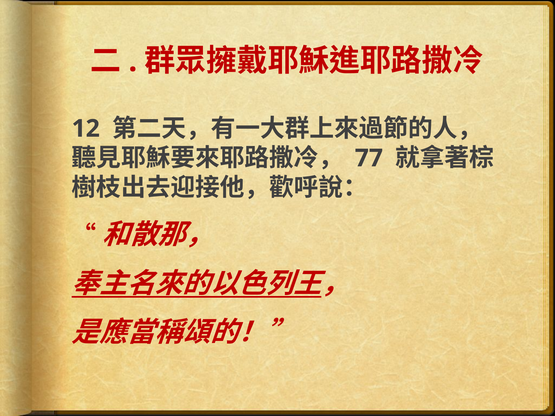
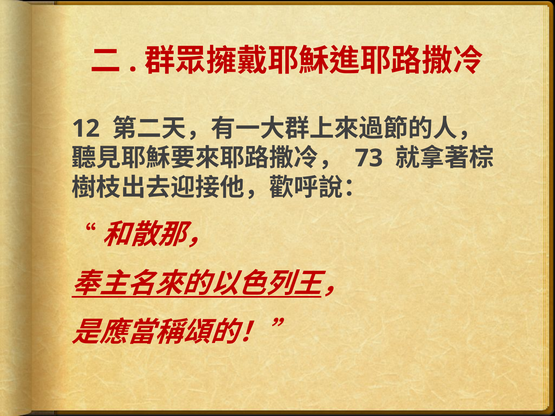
77: 77 -> 73
